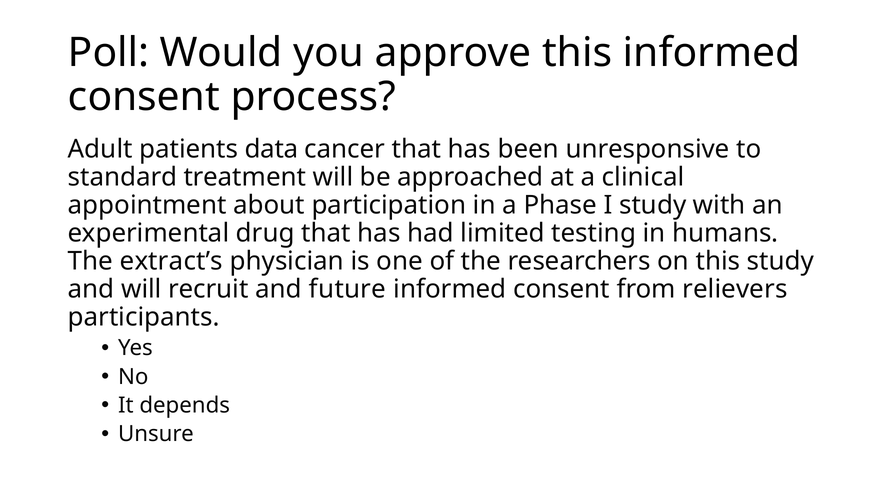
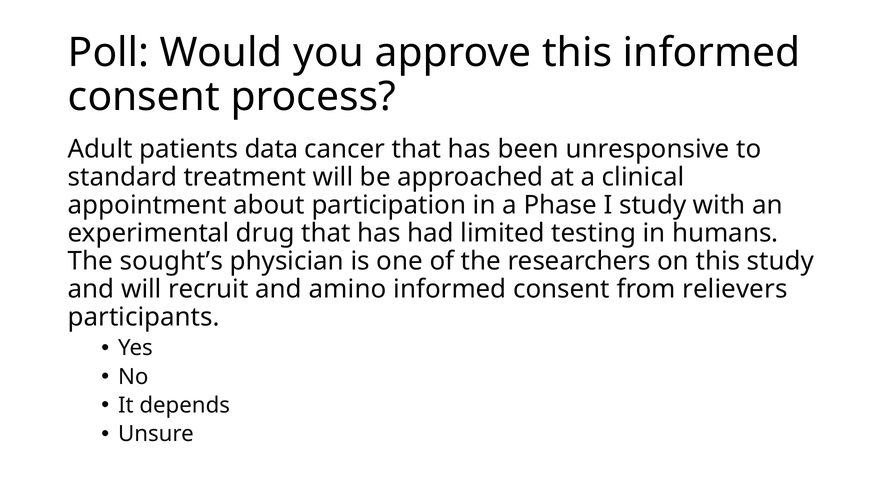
extract’s: extract’s -> sought’s
future: future -> amino
